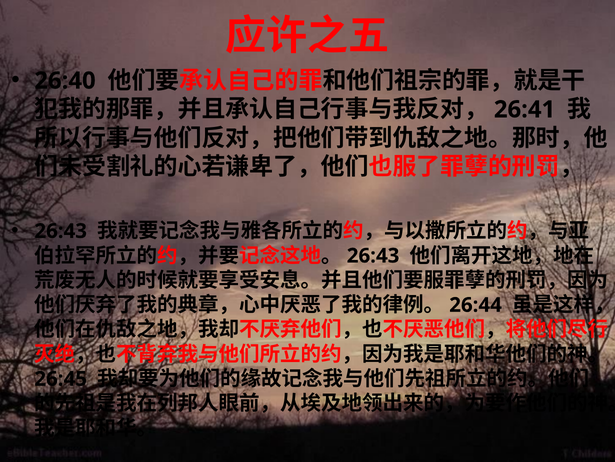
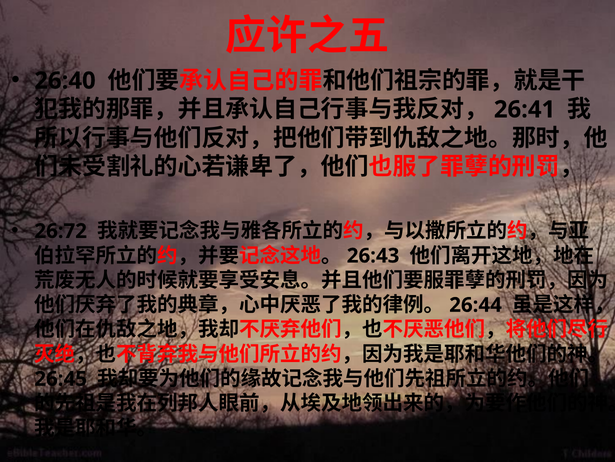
26:43 at (61, 231): 26:43 -> 26:72
